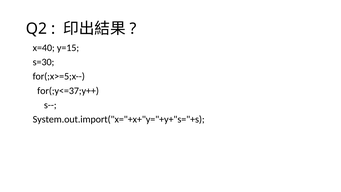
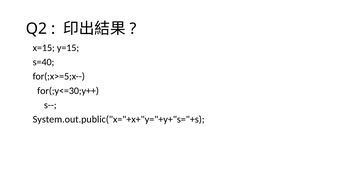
x=40: x=40 -> x=15
s=30: s=30 -> s=40
for(;y<=37;y++: for(;y<=37;y++ -> for(;y<=30;y++
System.out.import("x="+x+"y="+y+"s="+s: System.out.import("x="+x+"y="+y+"s="+s -> System.out.public("x="+x+"y="+y+"s="+s
